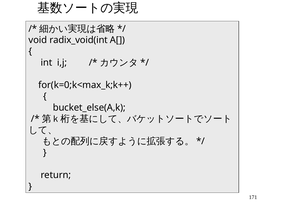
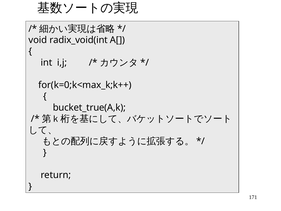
bucket_else(A,k: bucket_else(A,k -> bucket_true(A,k
